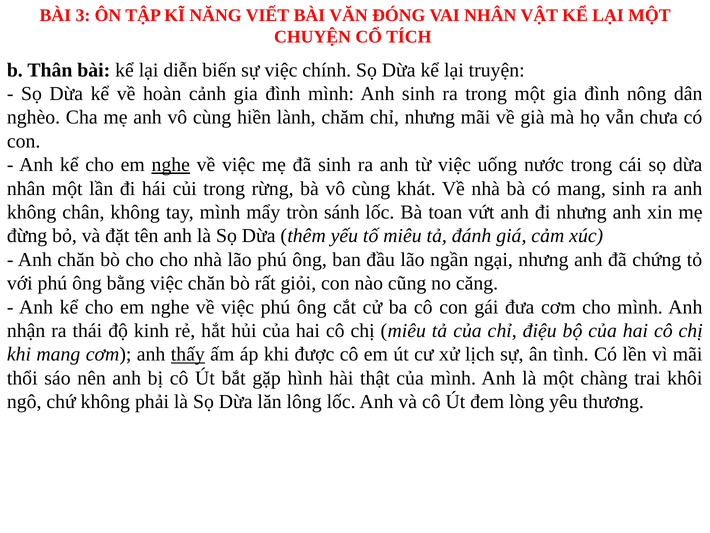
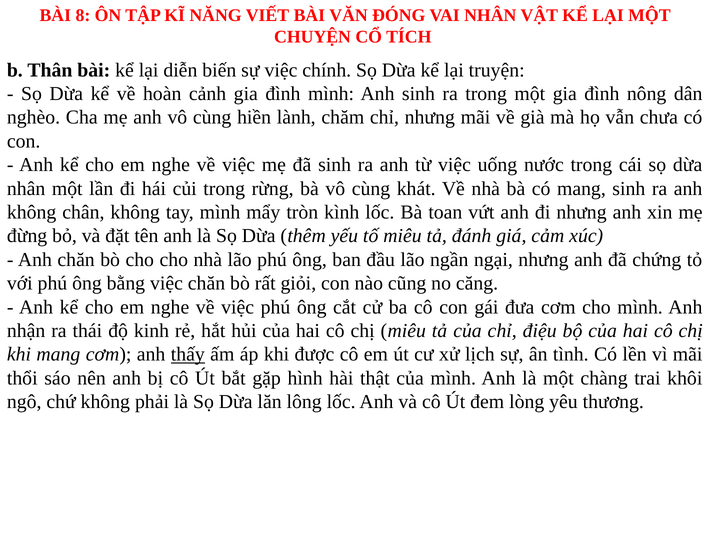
3: 3 -> 8
nghe at (171, 165) underline: present -> none
sánh: sánh -> kình
